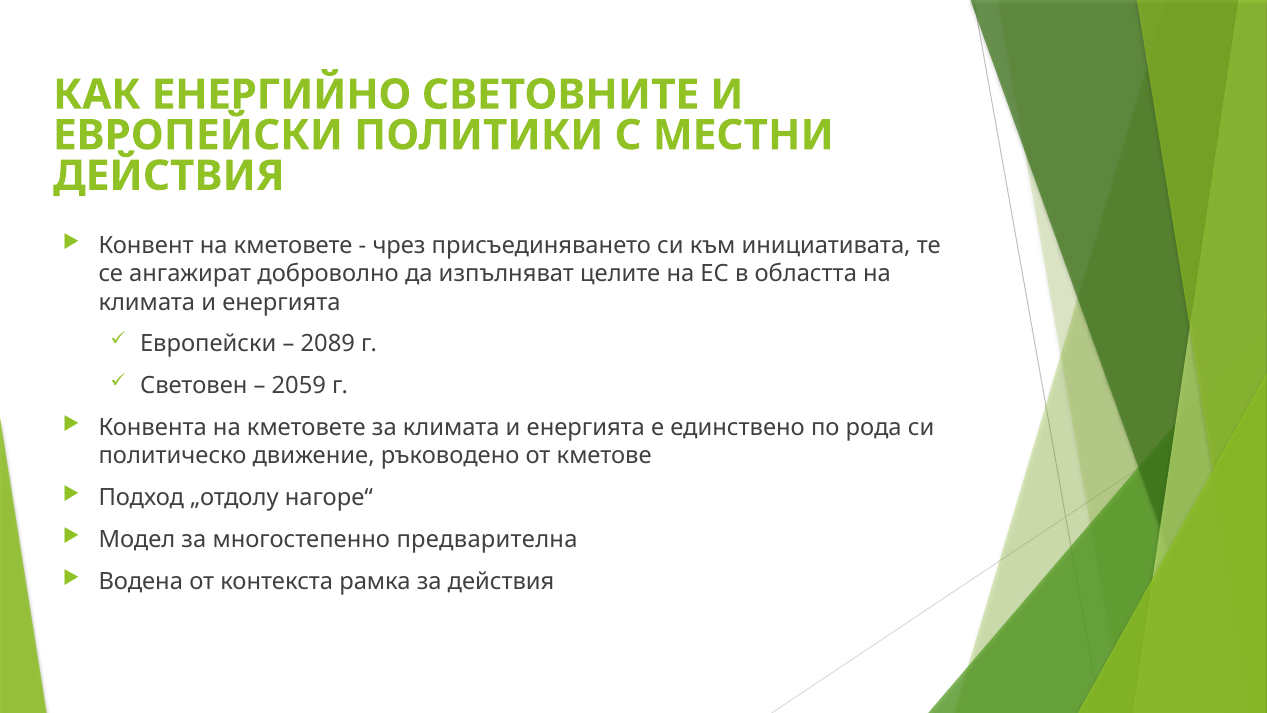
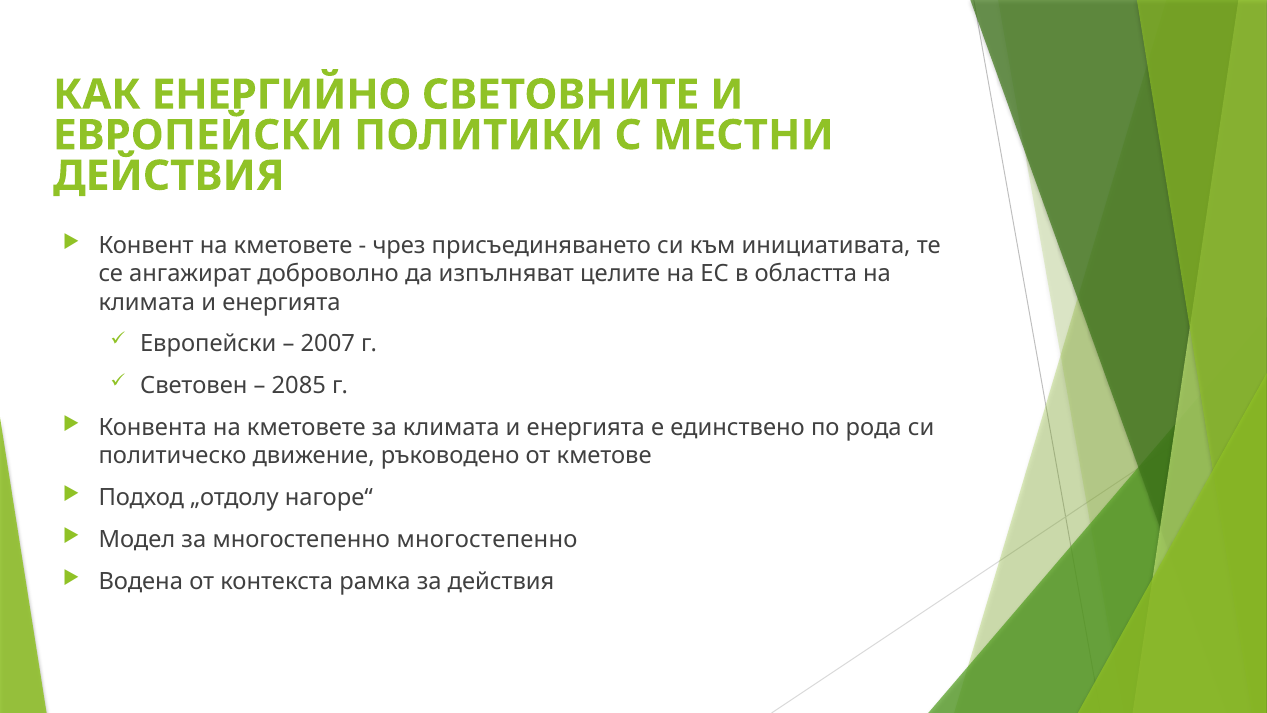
2089: 2089 -> 2007
2059: 2059 -> 2085
многостепенно предварителна: предварителна -> многостепенно
